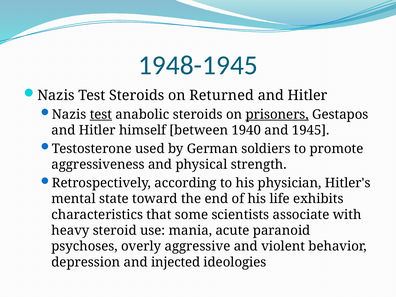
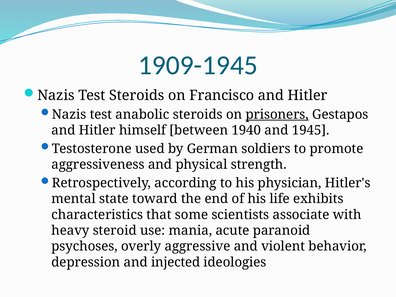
1948-1945: 1948-1945 -> 1909-1945
Returned: Returned -> Francisco
test at (101, 114) underline: present -> none
